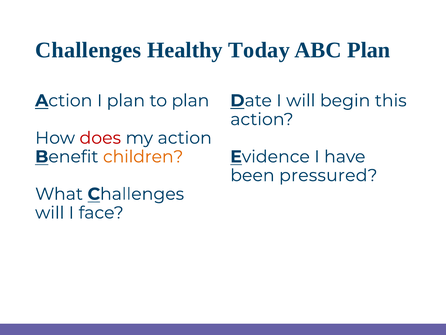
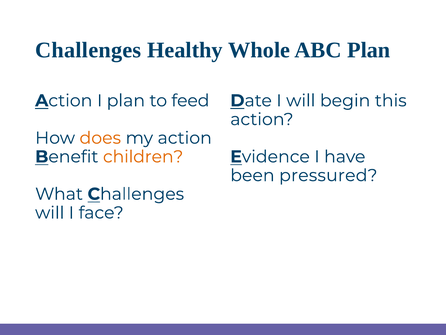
Today: Today -> Whole
to plan: plan -> feed
does colour: red -> orange
